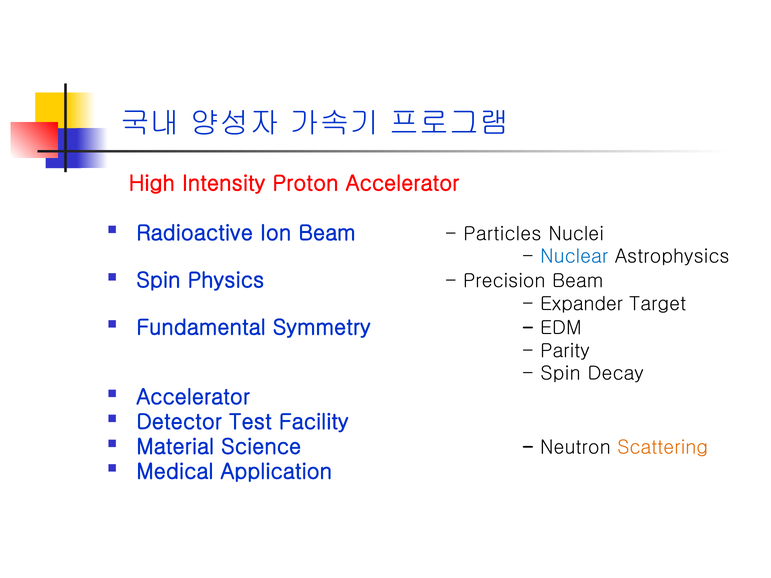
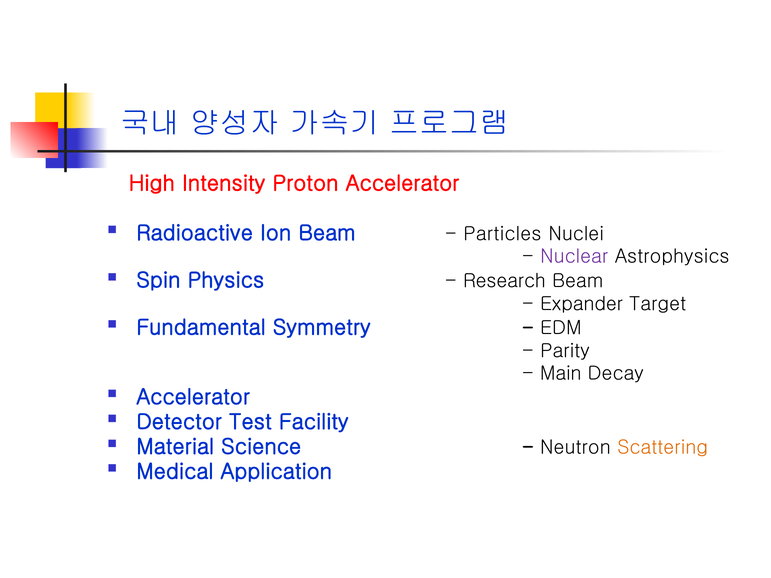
Nuclear colour: blue -> purple
Precision: Precision -> Research
Spin at (561, 373): Spin -> Main
